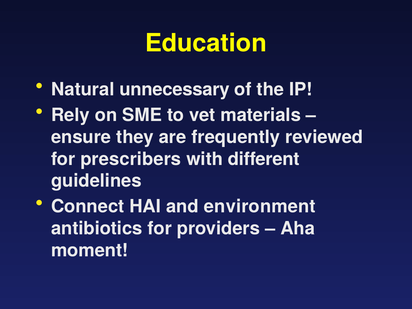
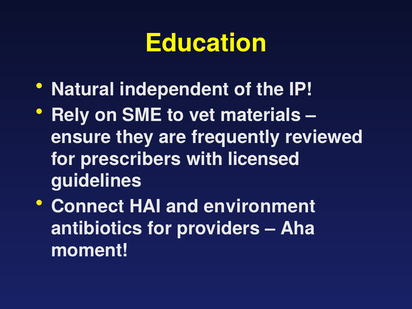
unnecessary: unnecessary -> independent
different: different -> licensed
